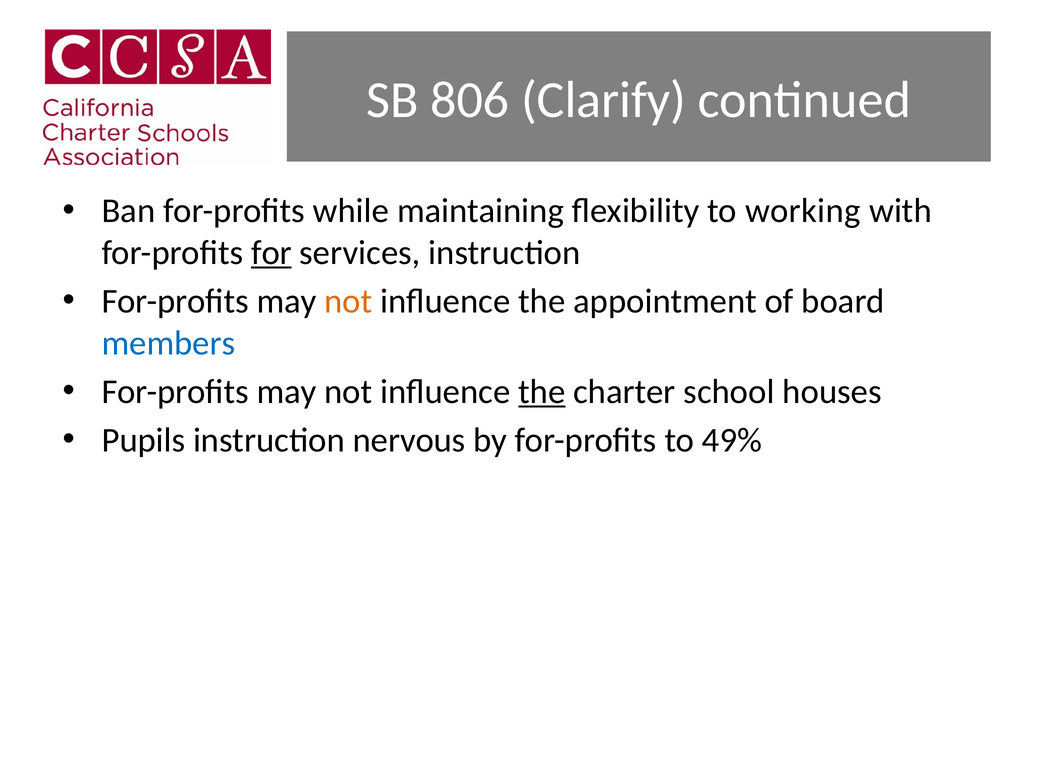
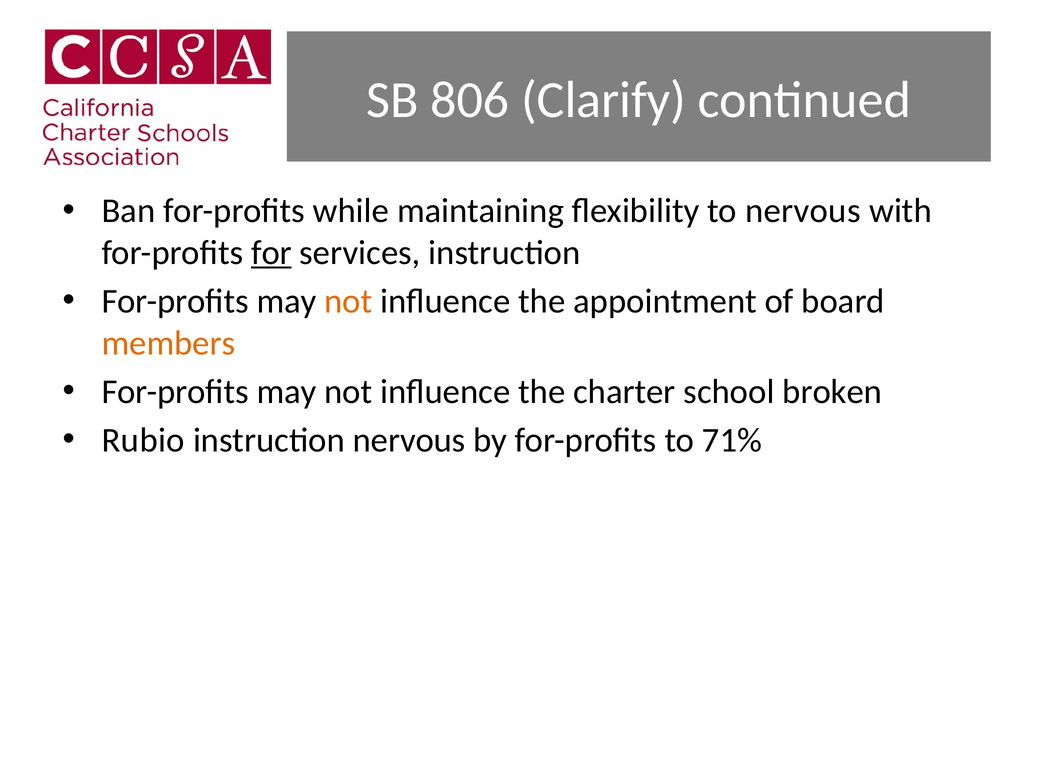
to working: working -> nervous
members colour: blue -> orange
the at (542, 392) underline: present -> none
houses: houses -> broken
Pupils: Pupils -> Rubio
49%: 49% -> 71%
